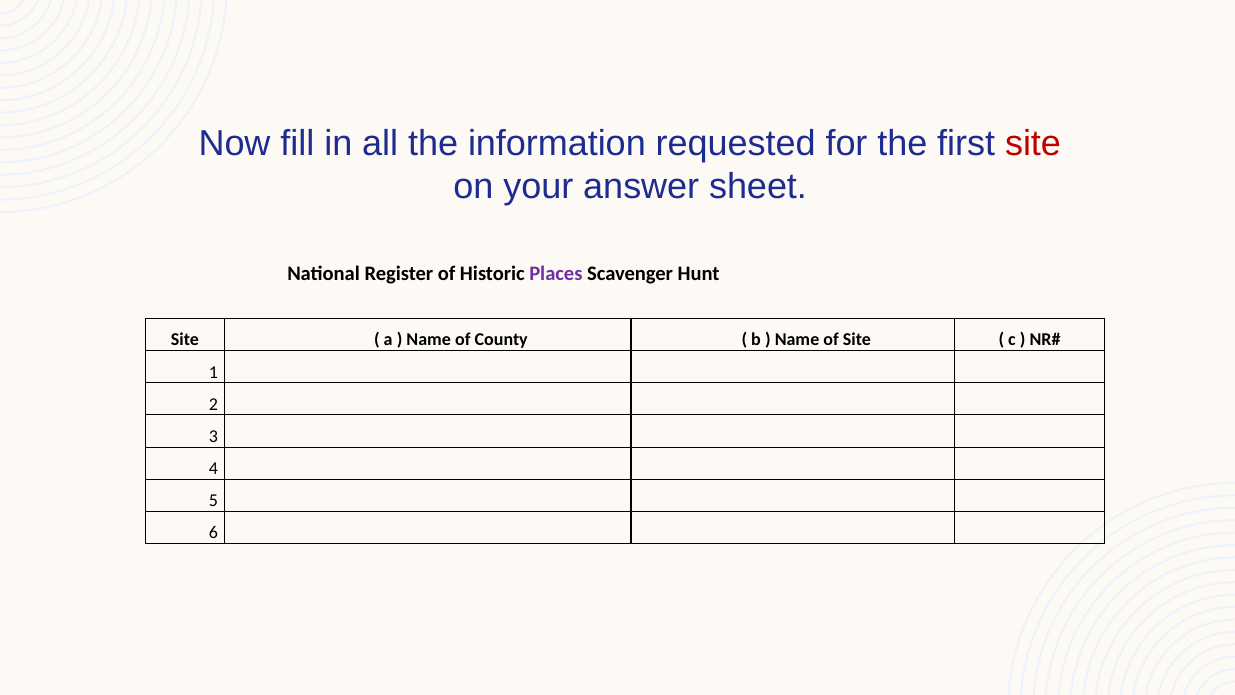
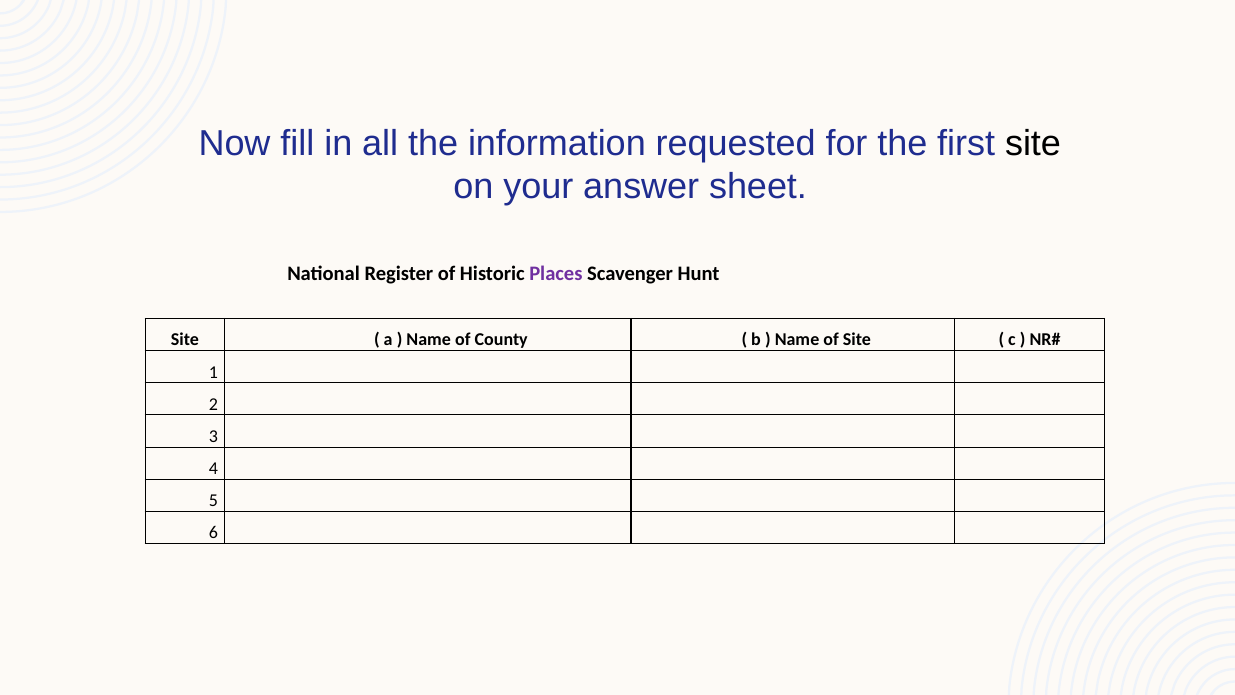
site at (1033, 143) colour: red -> black
